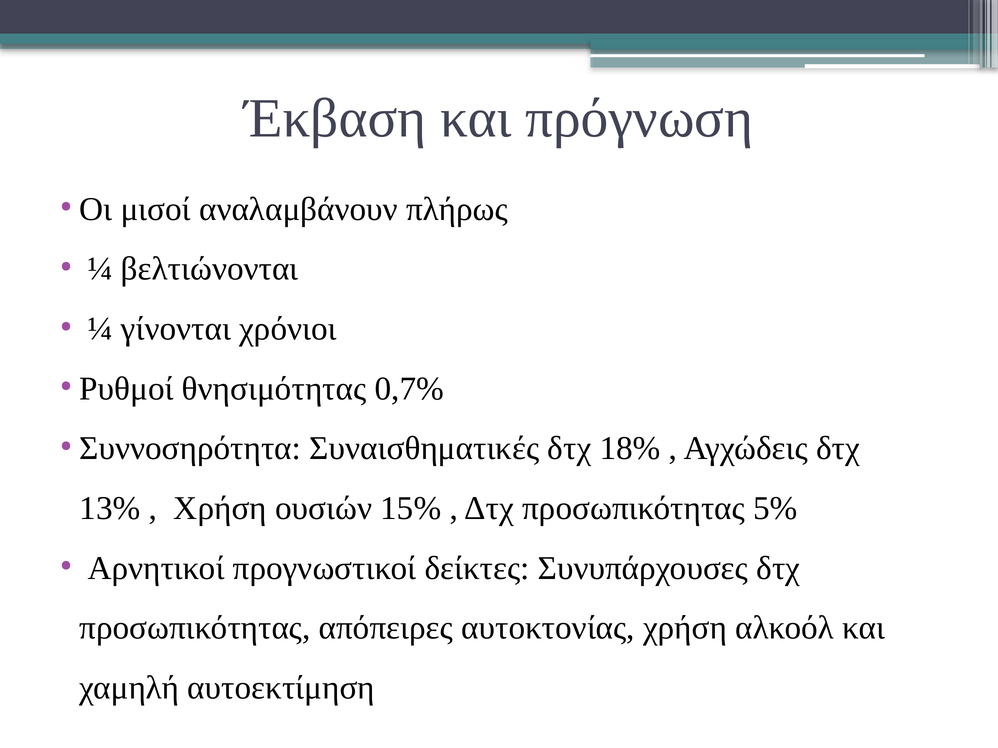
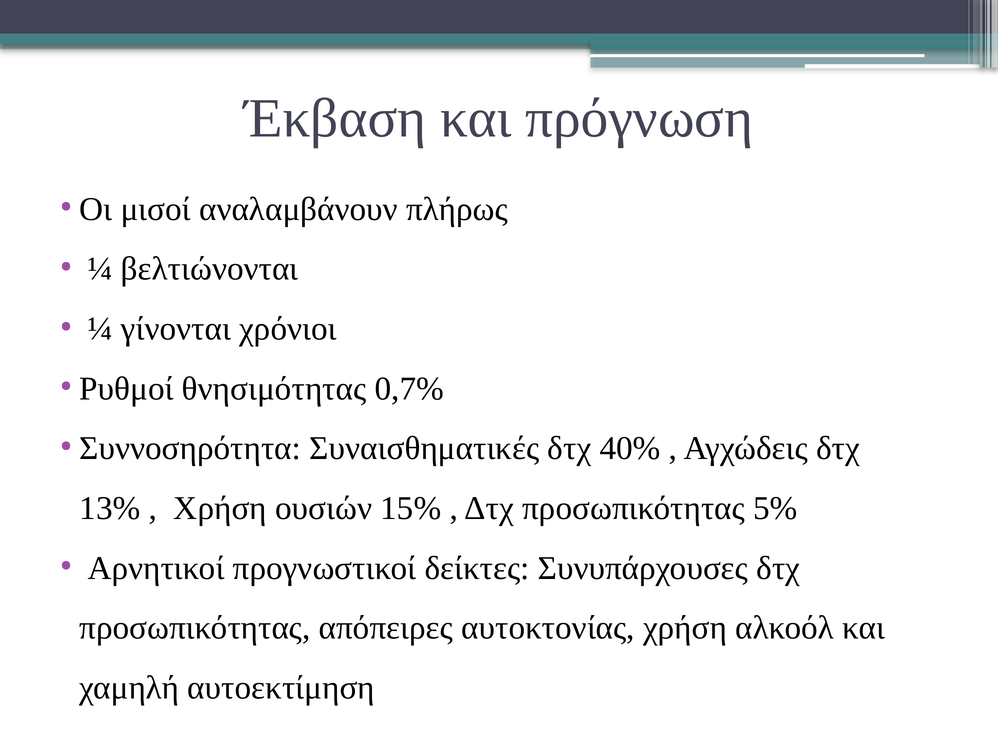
18%: 18% -> 40%
